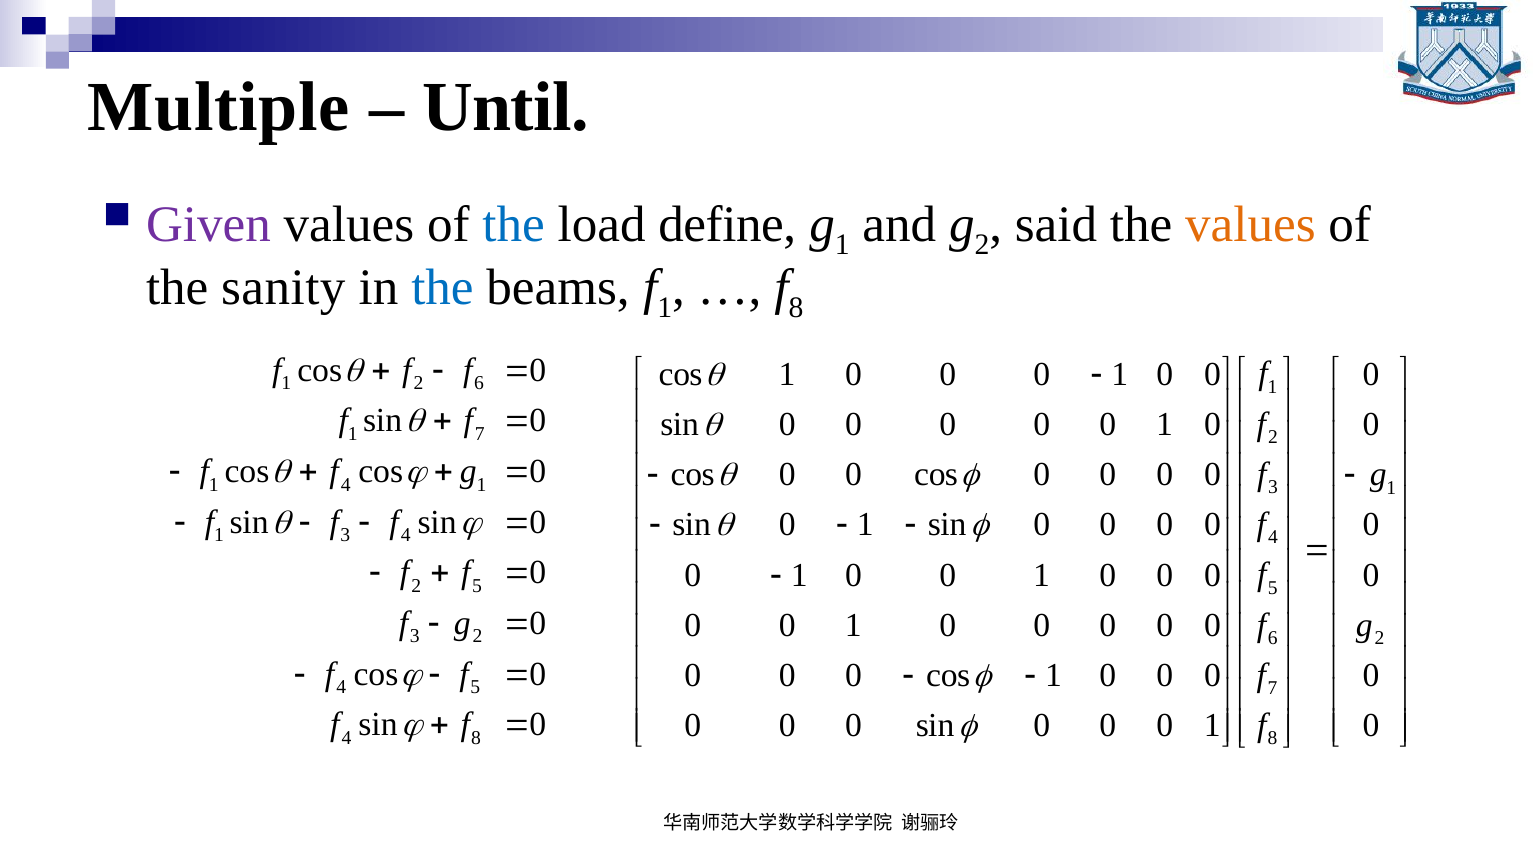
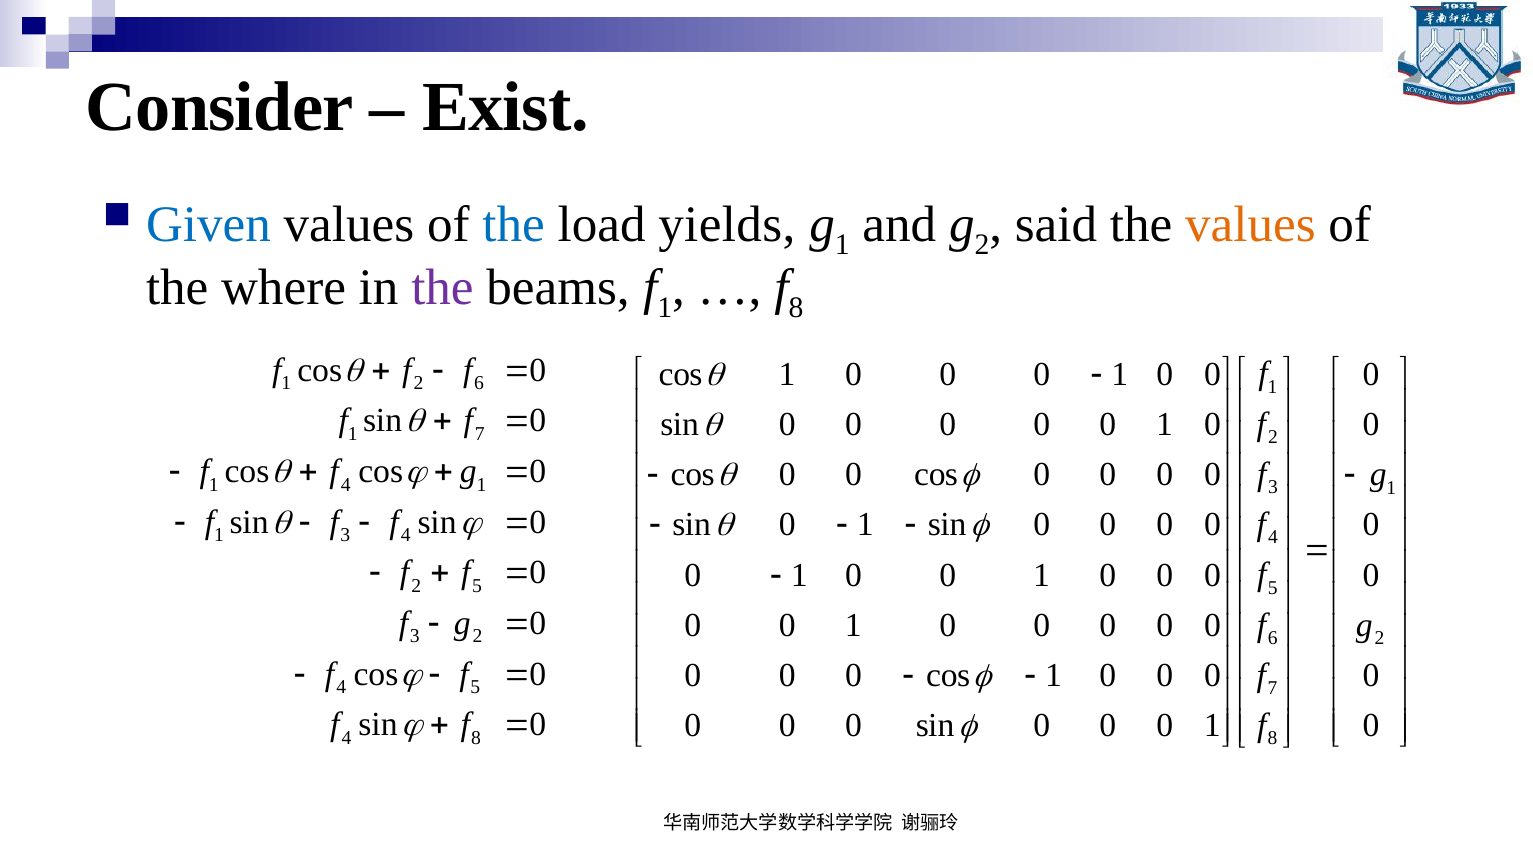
Multiple: Multiple -> Consider
Until: Until -> Exist
Given colour: purple -> blue
define: define -> yields
sanity: sanity -> where
the at (442, 288) colour: blue -> purple
